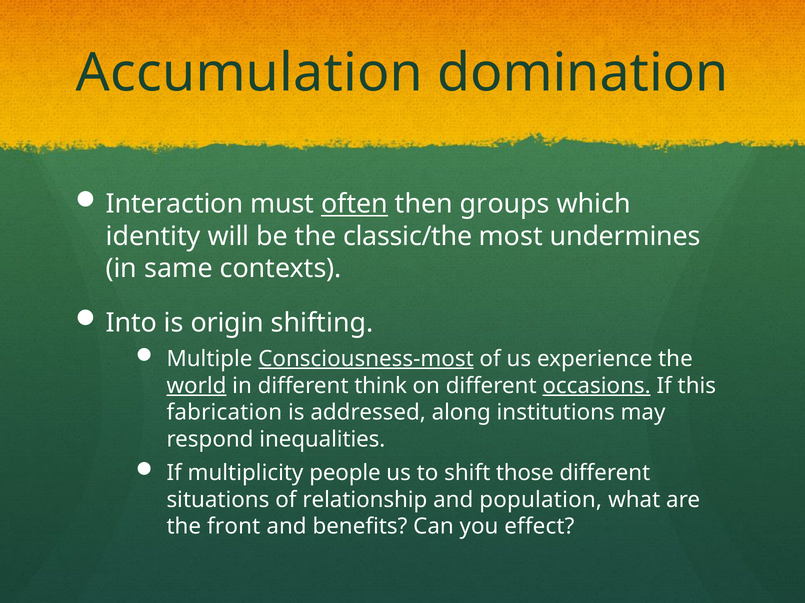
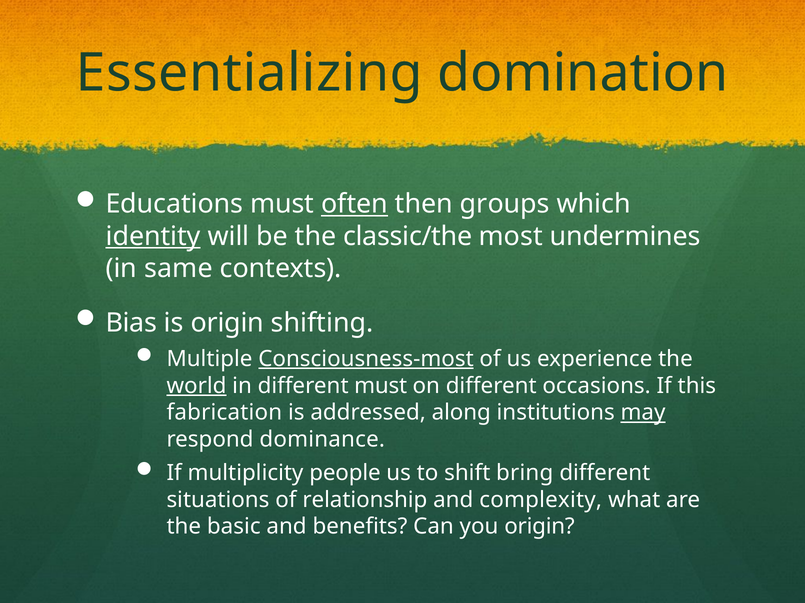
Accumulation: Accumulation -> Essentializing
Interaction: Interaction -> Educations
identity underline: none -> present
Into: Into -> Bias
different think: think -> must
occasions underline: present -> none
may underline: none -> present
inequalities: inequalities -> dominance
those: those -> bring
population: population -> complexity
front: front -> basic
you effect: effect -> origin
